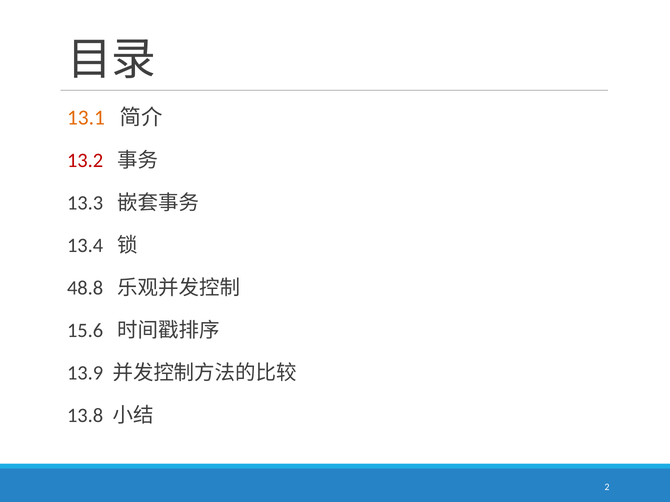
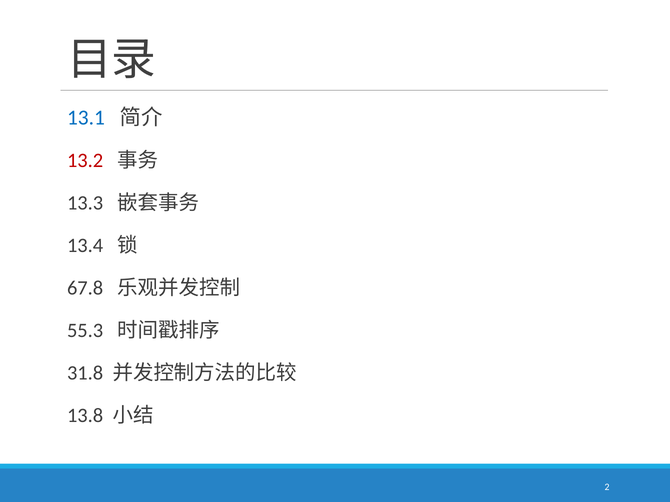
13.1 colour: orange -> blue
48.8: 48.8 -> 67.8
15.6: 15.6 -> 55.3
13.9: 13.9 -> 31.8
